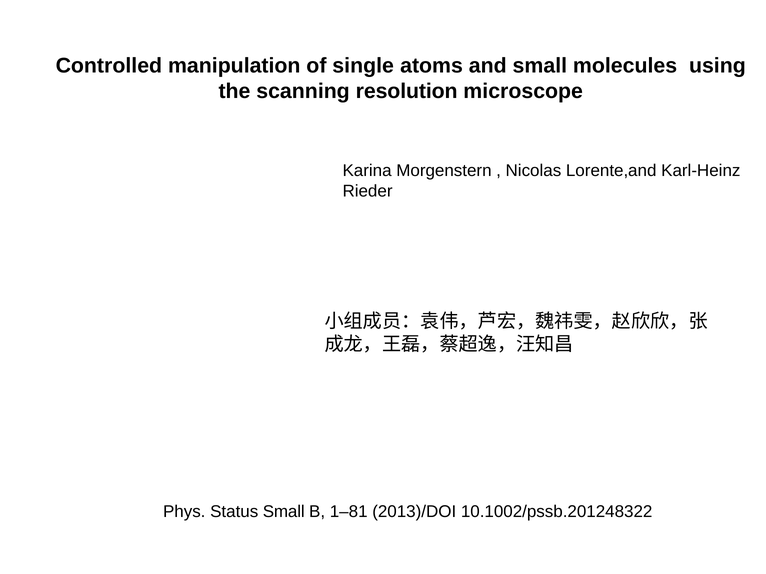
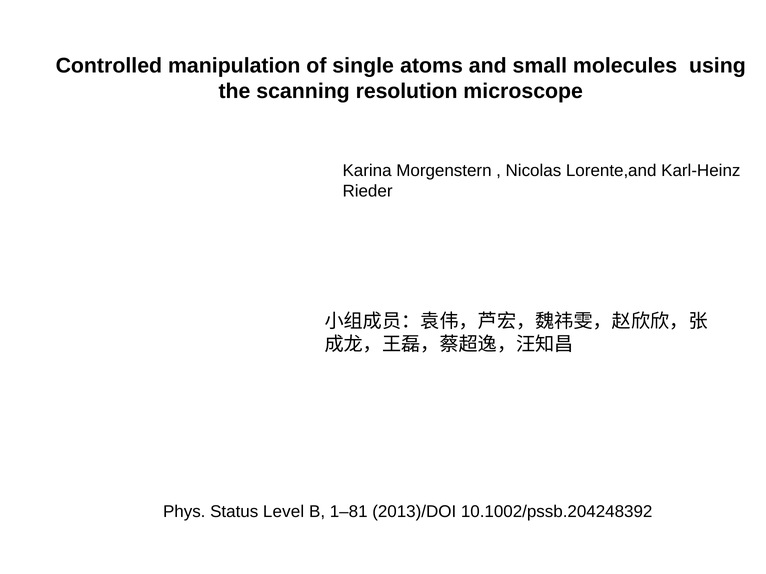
Status Small: Small -> Level
10.1002/pssb.201248322: 10.1002/pssb.201248322 -> 10.1002/pssb.204248392
